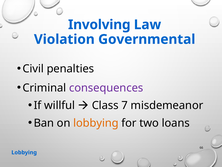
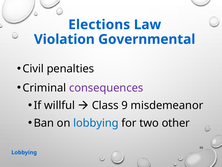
Involving: Involving -> Elections
7: 7 -> 9
lobbying at (96, 123) colour: orange -> blue
loans: loans -> other
